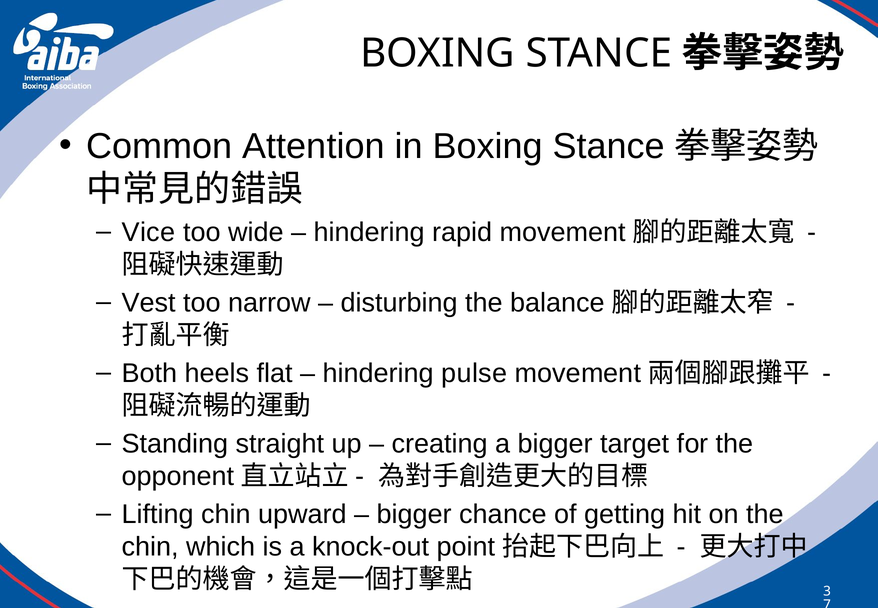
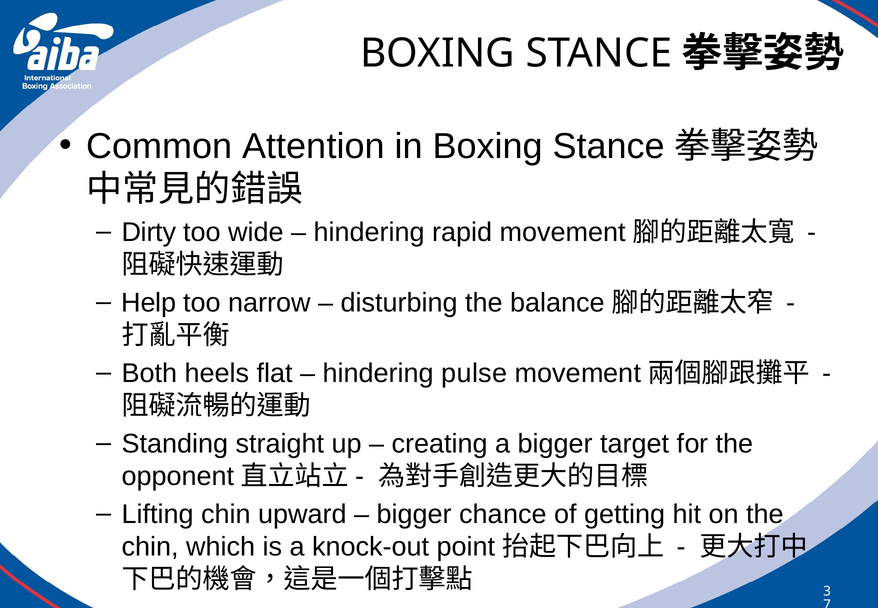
Vice: Vice -> Dirty
Vest: Vest -> Help
